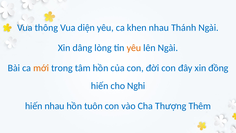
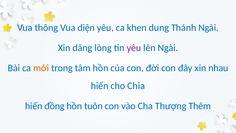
khen nhau: nhau -> dung
yêu at (134, 48) colour: orange -> purple
đồng: đồng -> nhau
Nghi: Nghi -> Chia
hiến nhau: nhau -> đồng
